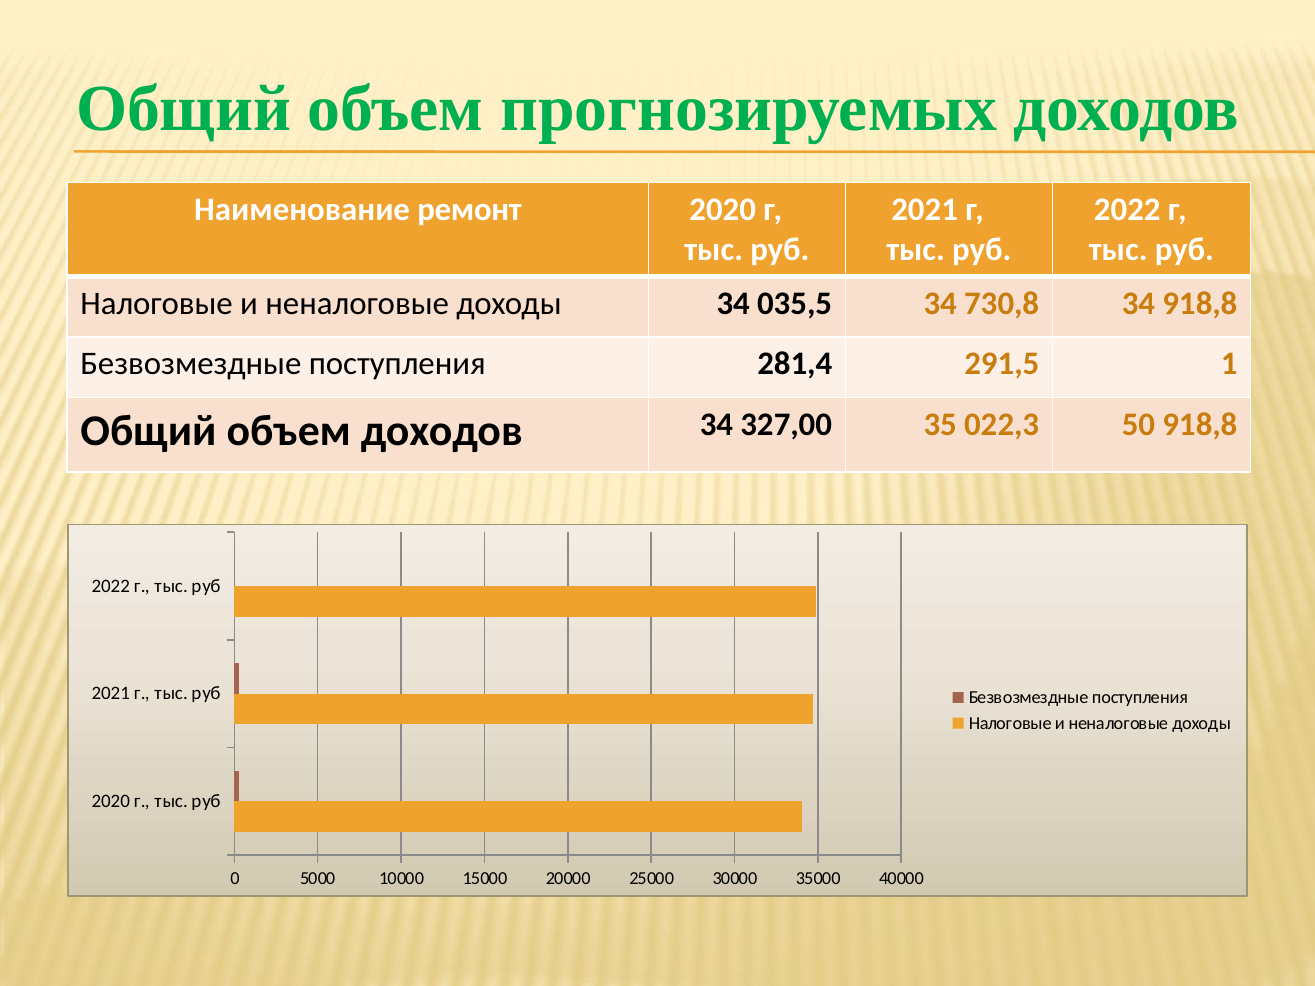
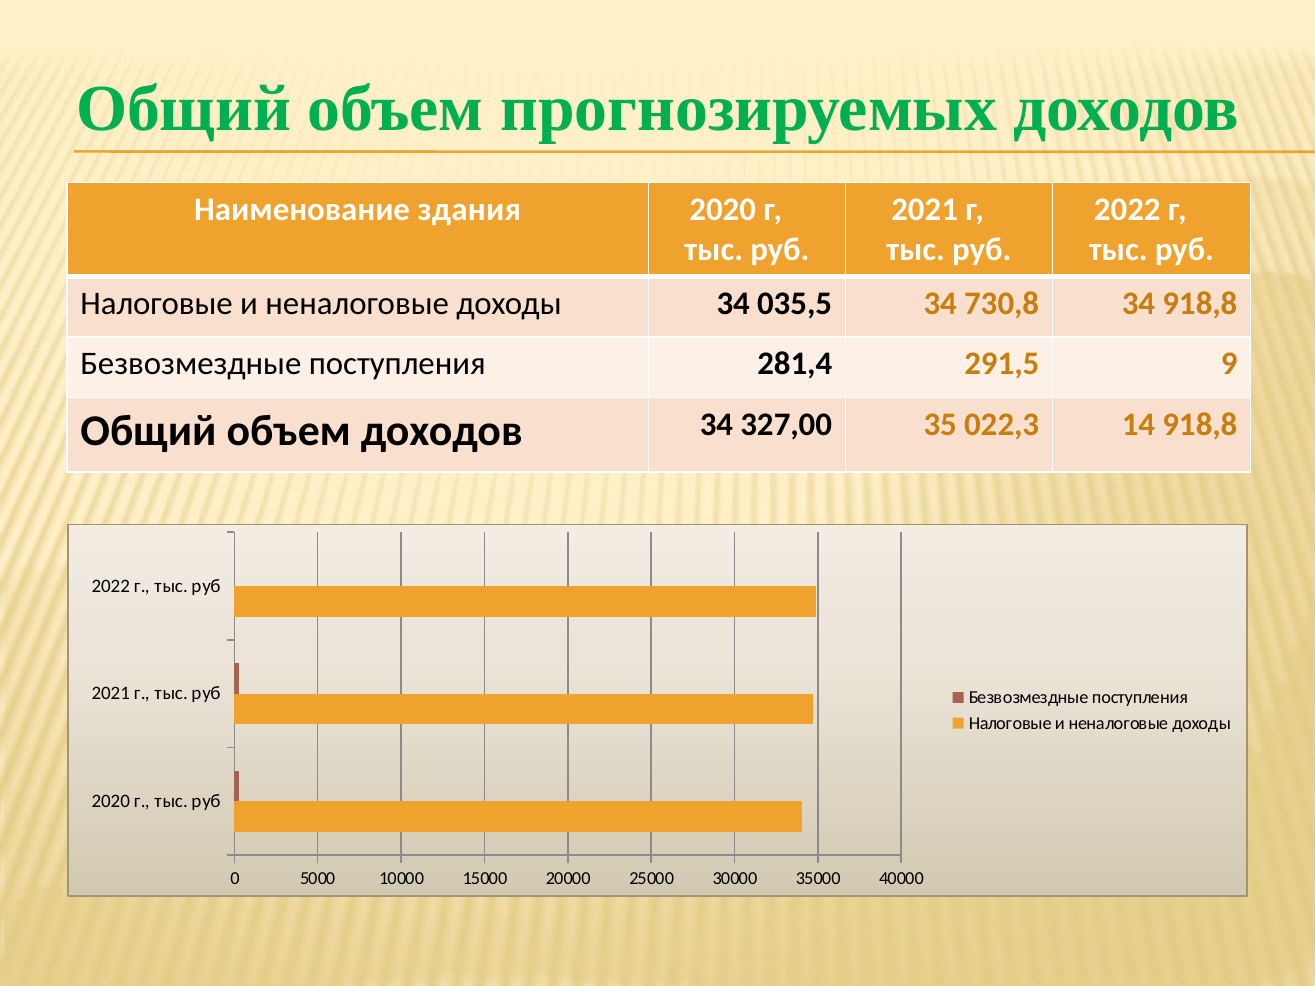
ремонт: ремонт -> здания
1: 1 -> 9
50: 50 -> 14
